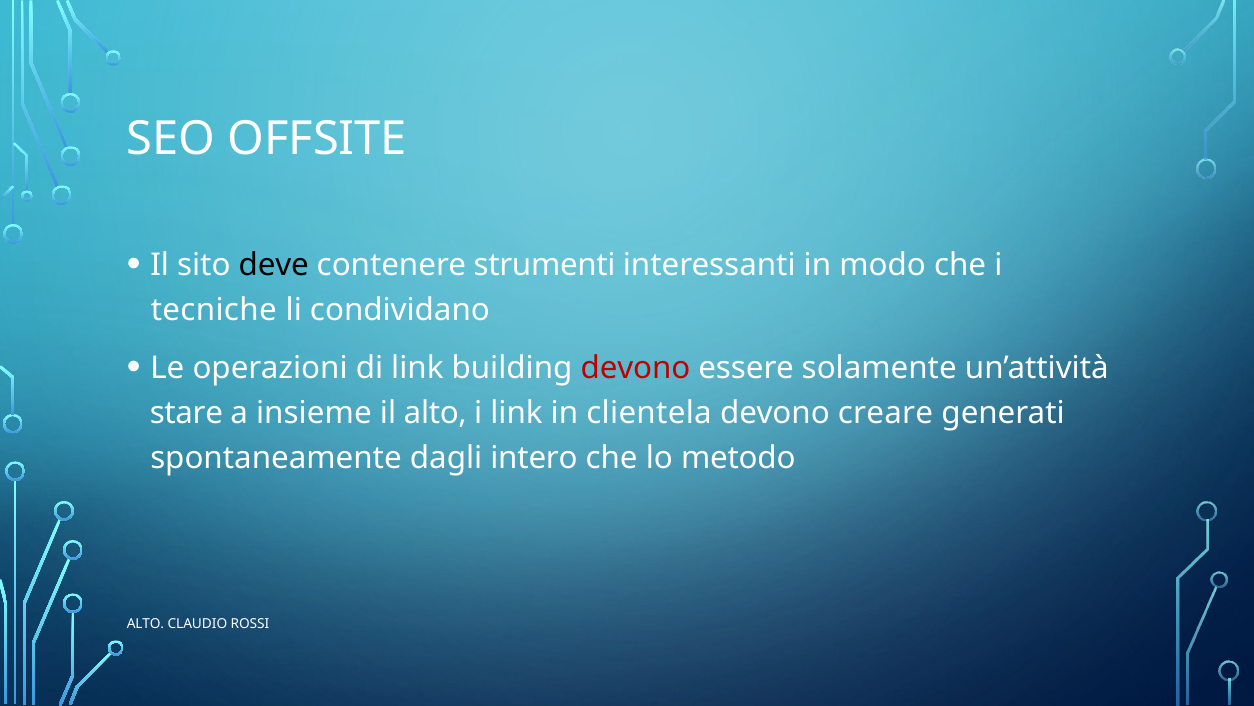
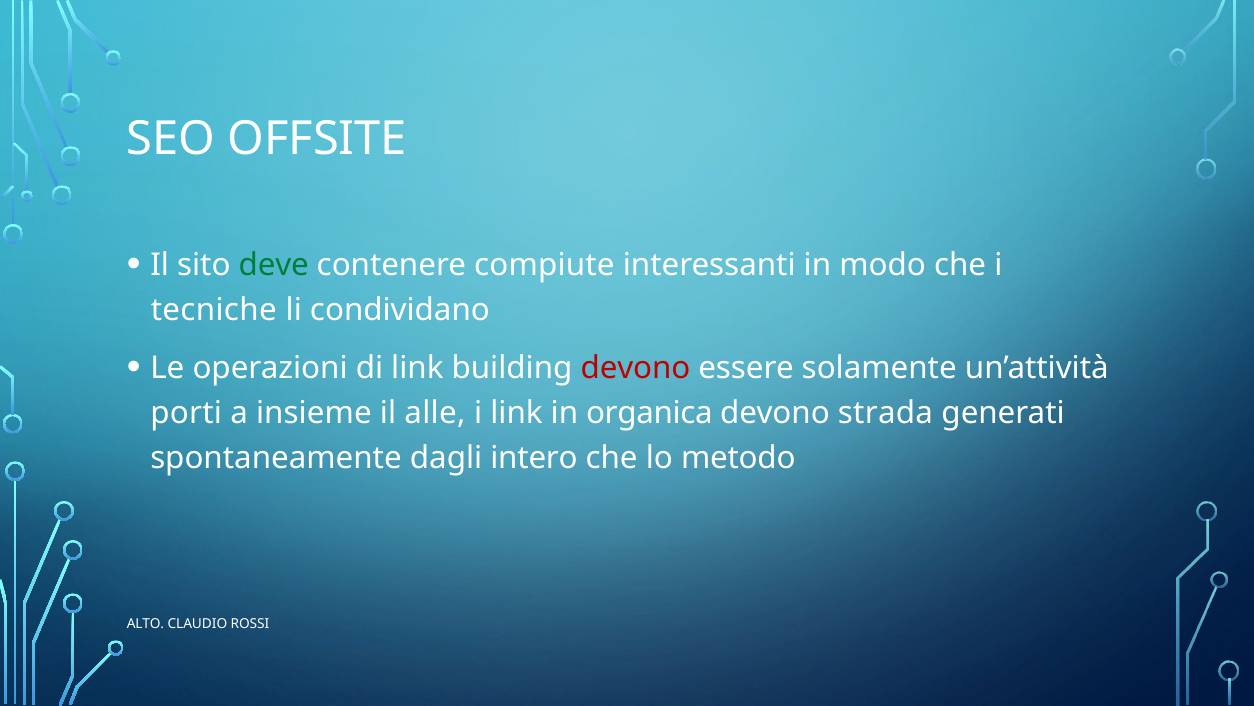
deve colour: black -> green
strumenti: strumenti -> compiute
stare: stare -> porti
il alto: alto -> alle
clientela: clientela -> organica
creare: creare -> strada
